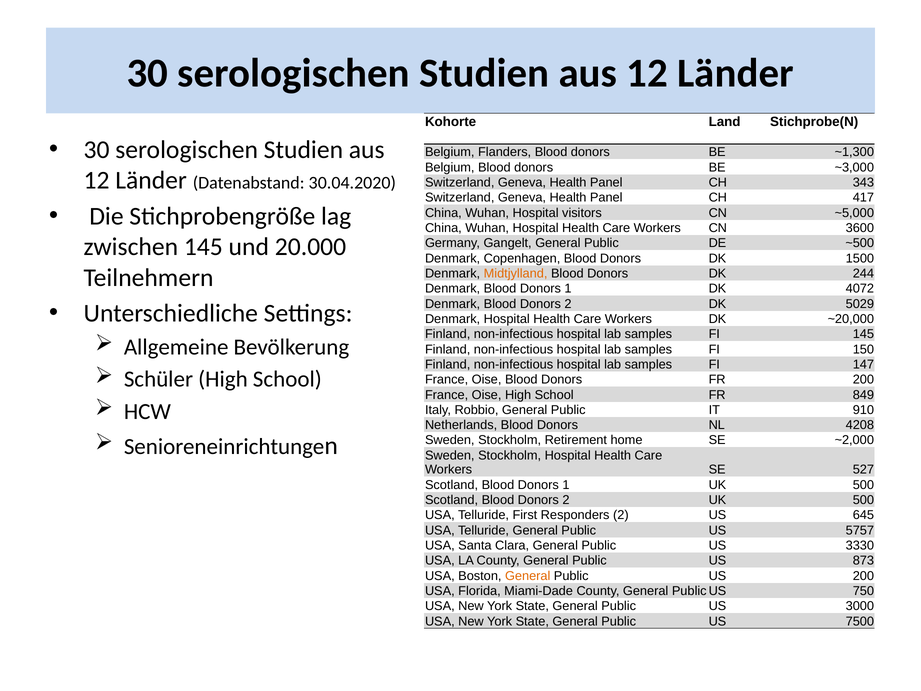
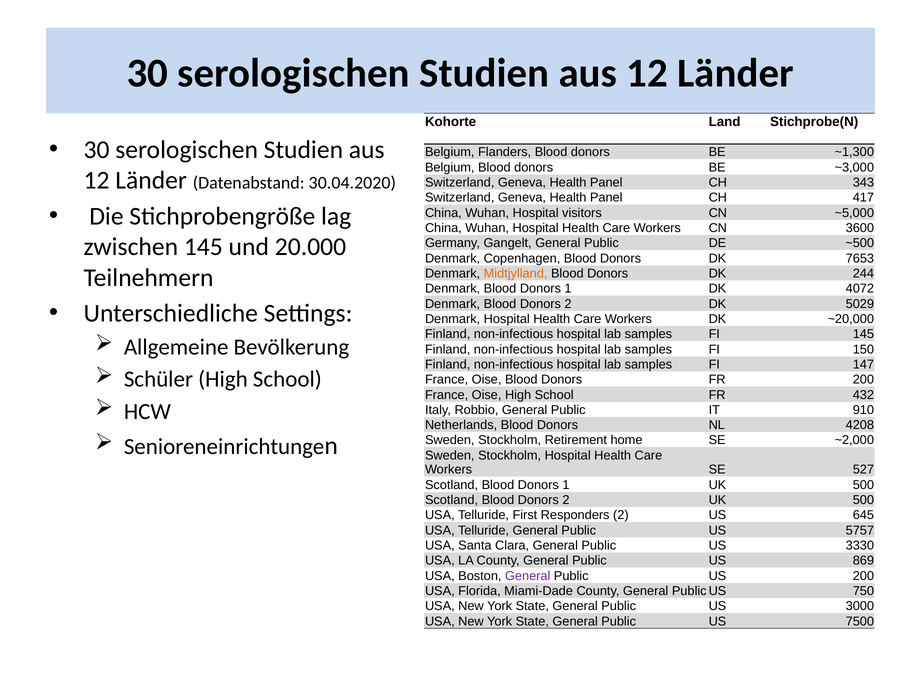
1500: 1500 -> 7653
849: 849 -> 432
873: 873 -> 869
General at (528, 576) colour: orange -> purple
